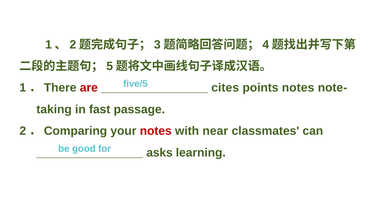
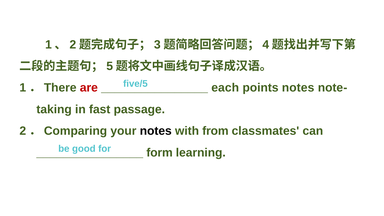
cites: cites -> each
notes at (156, 131) colour: red -> black
near: near -> from
asks: asks -> form
